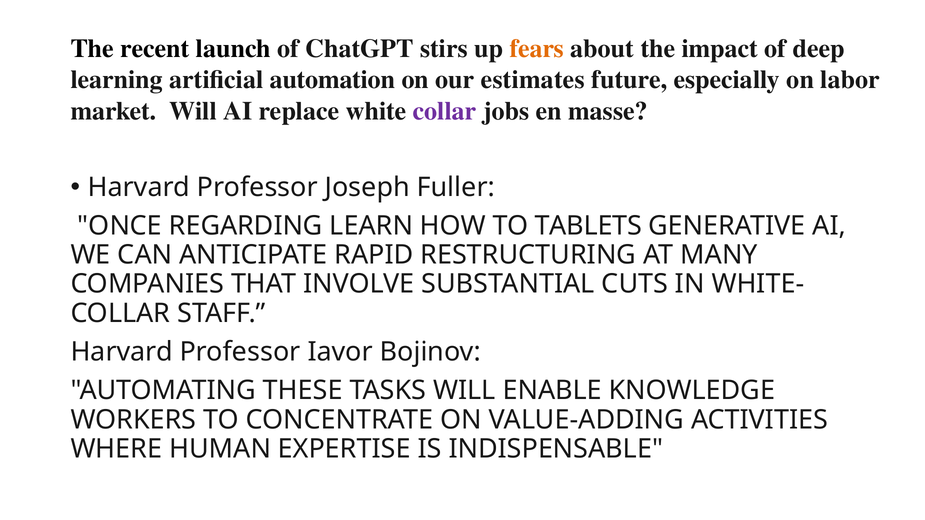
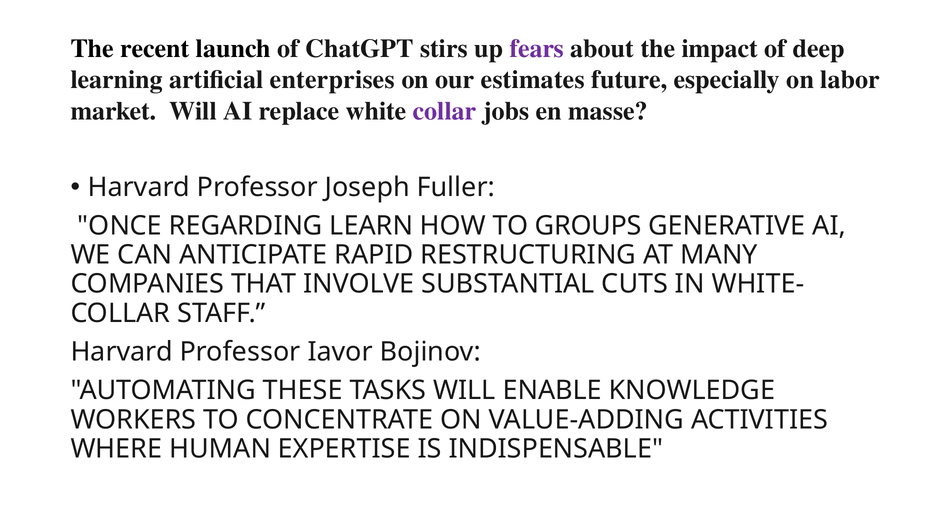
fears colour: orange -> purple
automation: automation -> enterprises
TABLETS: TABLETS -> GROUPS
